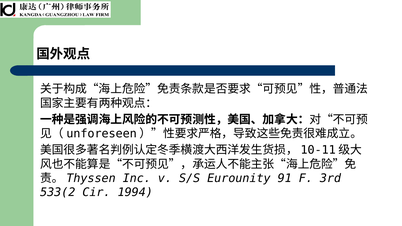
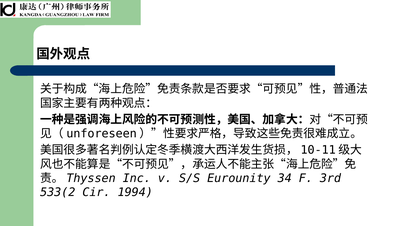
91: 91 -> 34
